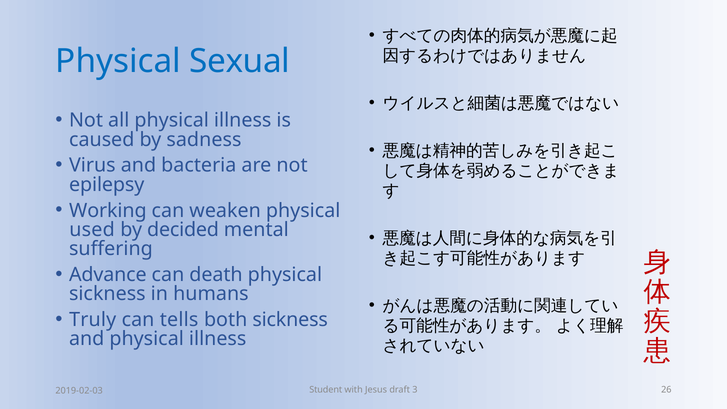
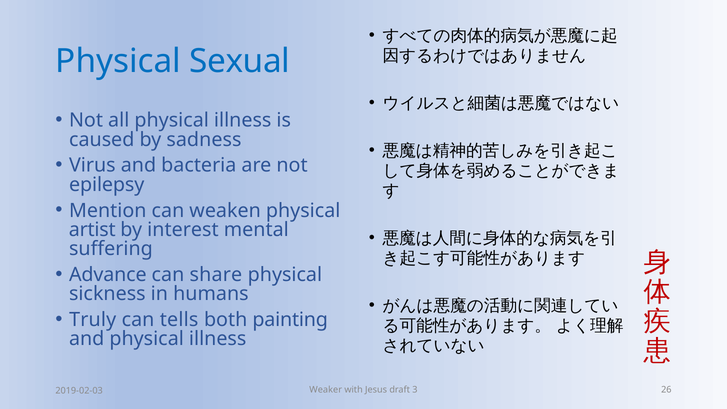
Working: Working -> Mention
used: used -> artist
decided: decided -> interest
death: death -> share
both sickness: sickness -> painting
Student: Student -> Weaker
